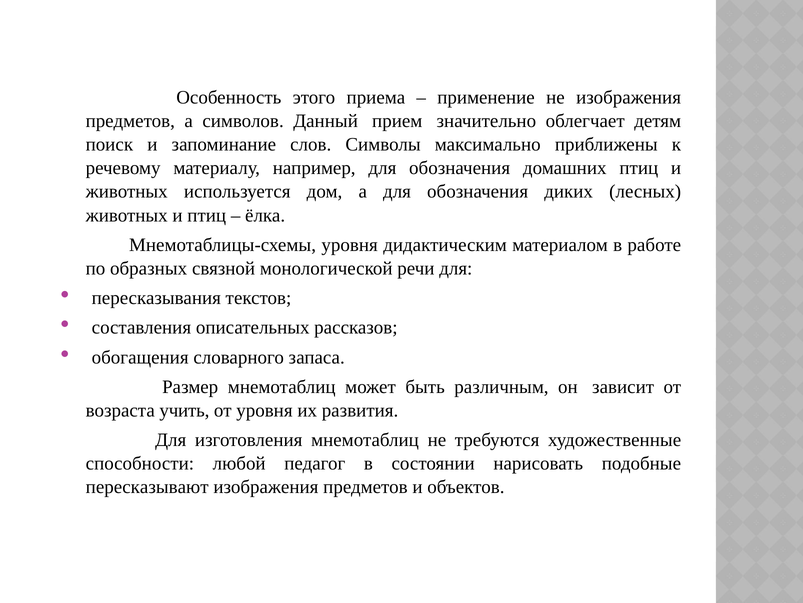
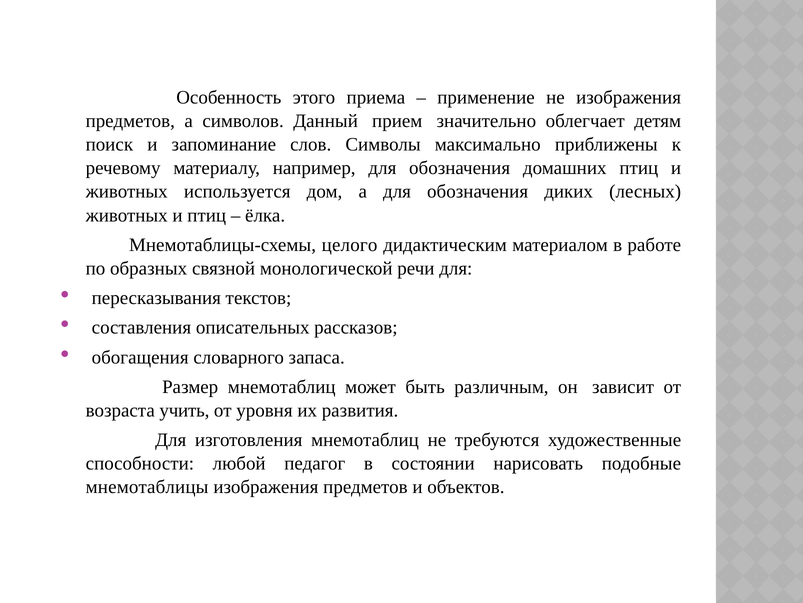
Мнемотаблицы-схемы уровня: уровня -> целого
пересказывают: пересказывают -> мнемотаблицы
